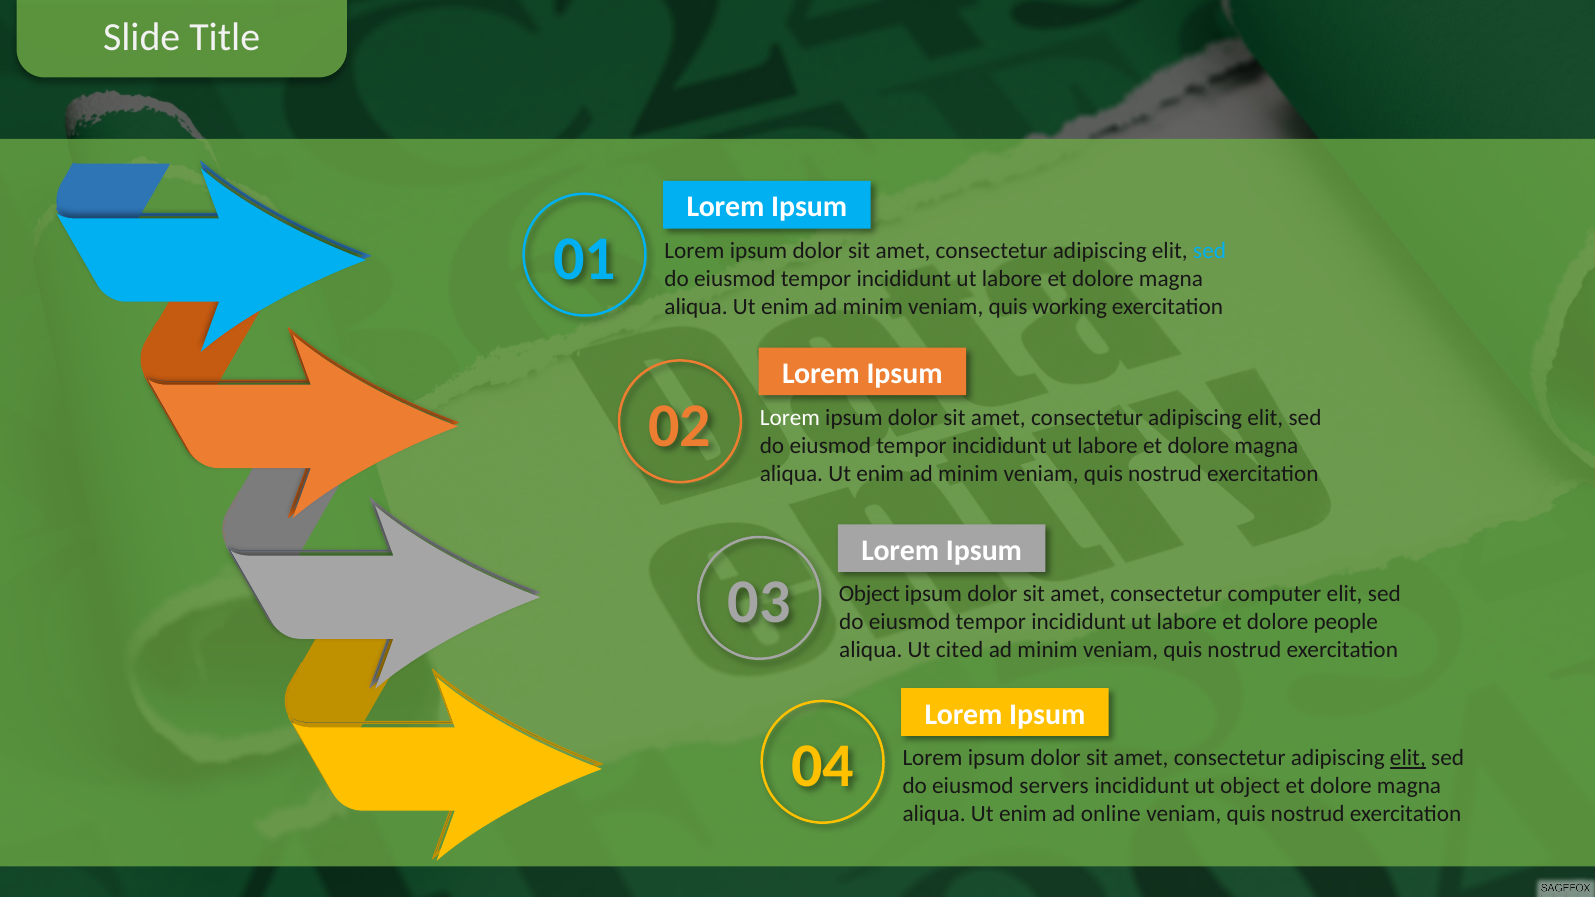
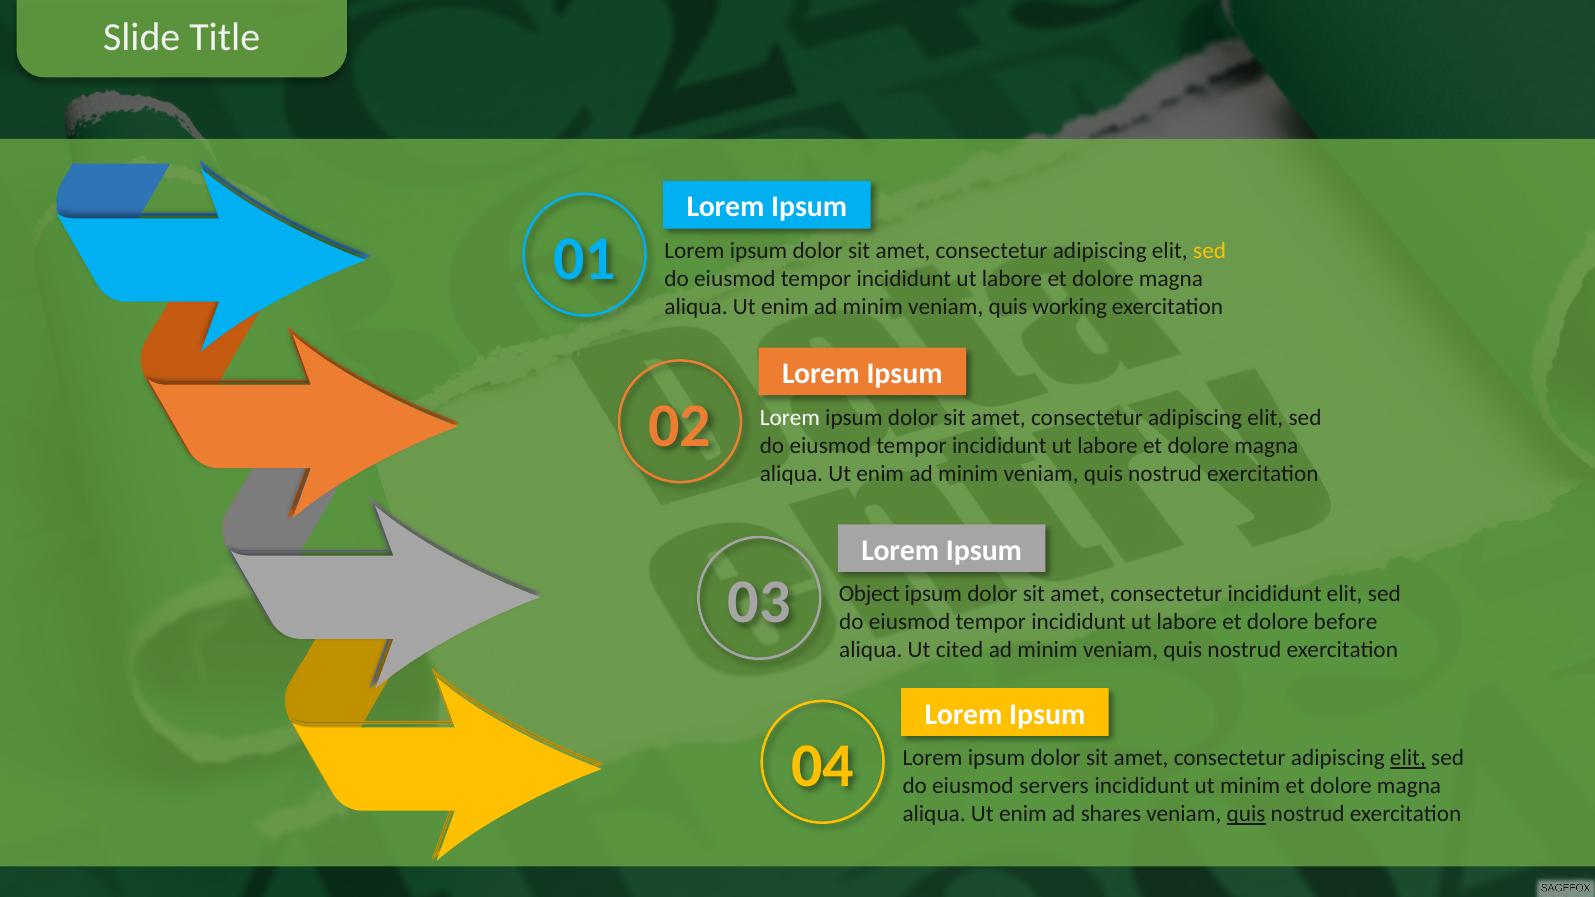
sed at (1210, 251) colour: light blue -> yellow
consectetur computer: computer -> incididunt
people: people -> before
ut object: object -> minim
online: online -> shares
quis at (1246, 814) underline: none -> present
